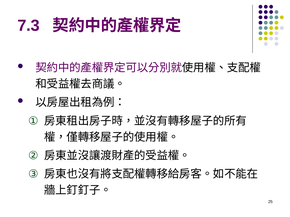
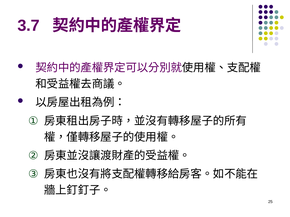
7.3: 7.3 -> 3.7
